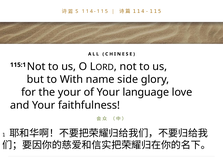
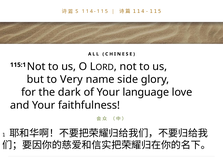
With: With -> Very
the your: your -> dark
